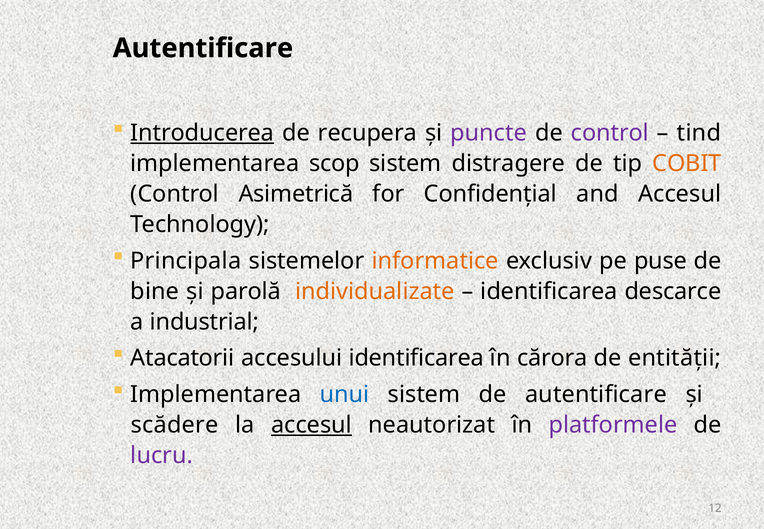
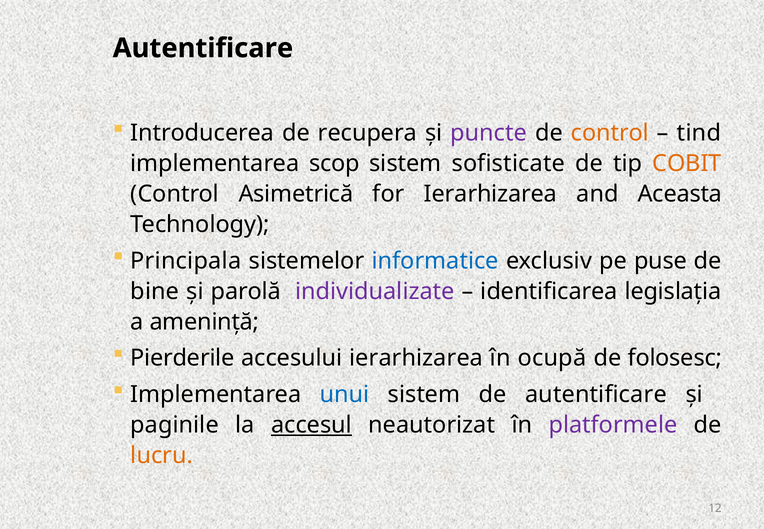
Introducerea underline: present -> none
control at (610, 133) colour: purple -> orange
distragere: distragere -> sofisticate
for Confidențial: Confidențial -> Ierarhizarea
and Accesul: Accesul -> Aceasta
informatice colour: orange -> blue
individualizate colour: orange -> purple
descarce: descarce -> legislația
industrial: industrial -> amenință
Atacatorii: Atacatorii -> Pierderile
accesului identificarea: identificarea -> ierarhizarea
cărora: cărora -> ocupă
entității: entității -> folosesc
scădere: scădere -> paginile
lucru colour: purple -> orange
